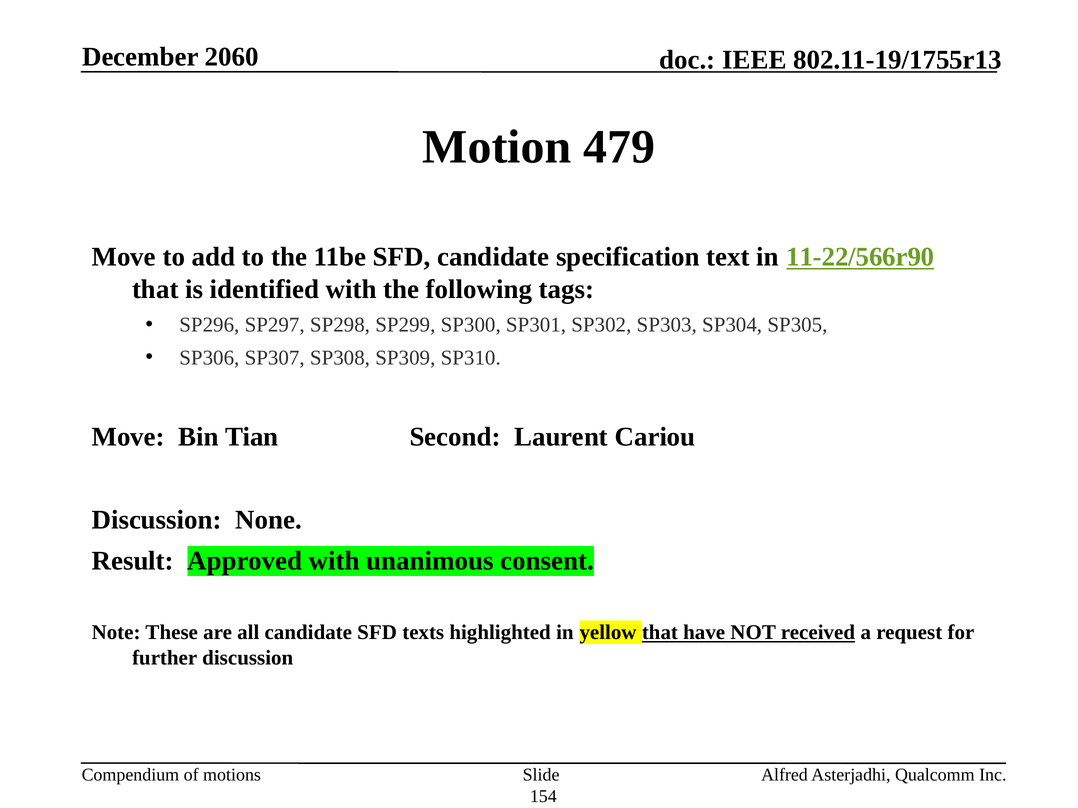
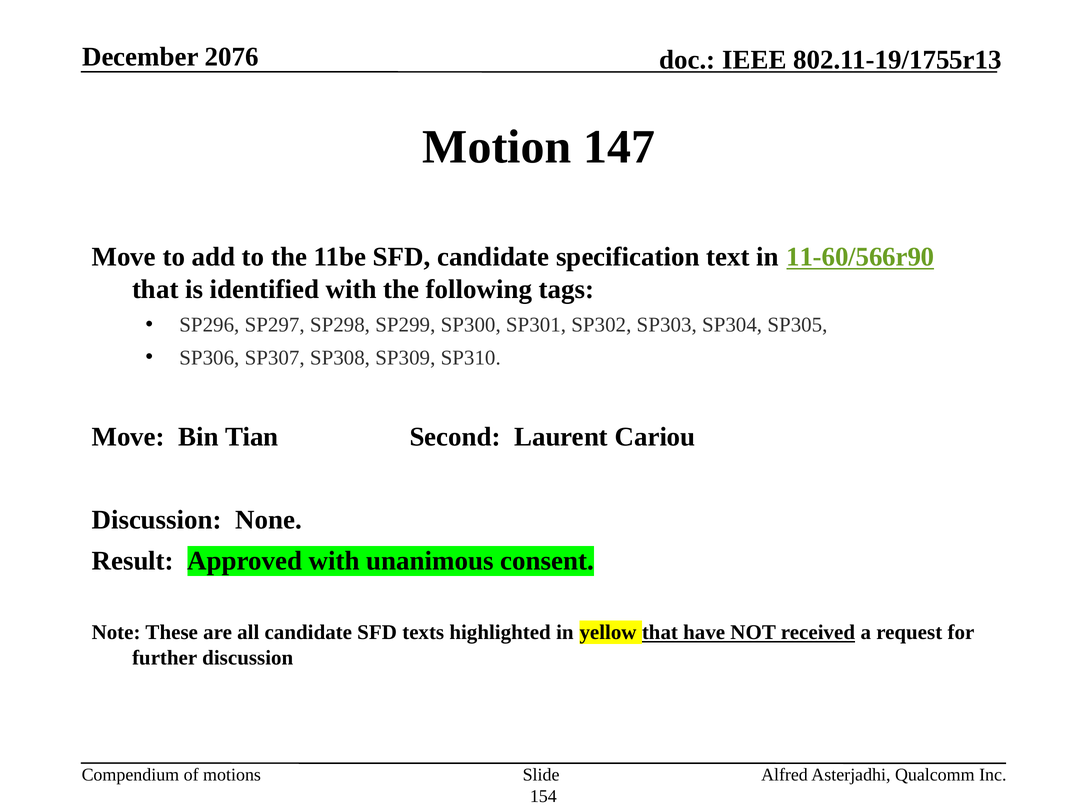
2060: 2060 -> 2076
479: 479 -> 147
11-22/566r90: 11-22/566r90 -> 11-60/566r90
